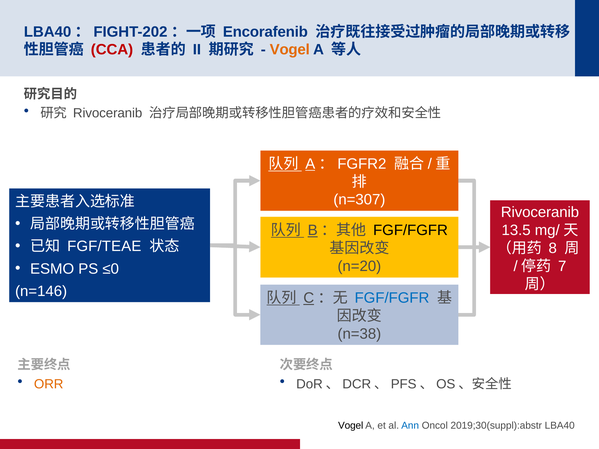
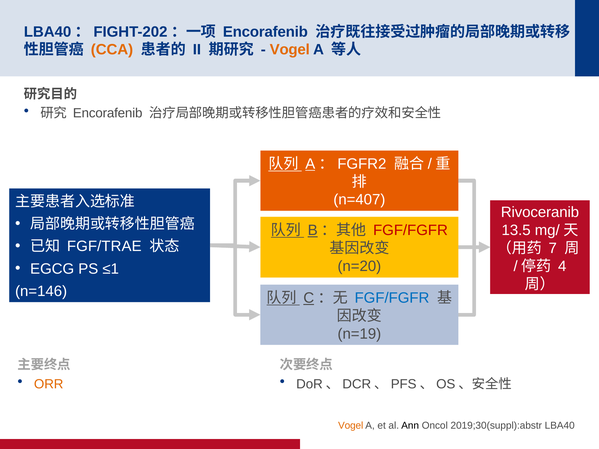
CCA colour: red -> orange
Rivoceranib at (108, 113): Rivoceranib -> Encorafenib
n=307: n=307 -> n=407
FGF/FGFR at (410, 230) colour: black -> red
FGF/TEAE: FGF/TEAE -> FGF/TRAE
8: 8 -> 7
7: 7 -> 4
ESMO: ESMO -> EGCG
≤0: ≤0 -> ≤1
n=38: n=38 -> n=19
Vogel at (351, 426) colour: black -> orange
Ann colour: blue -> black
